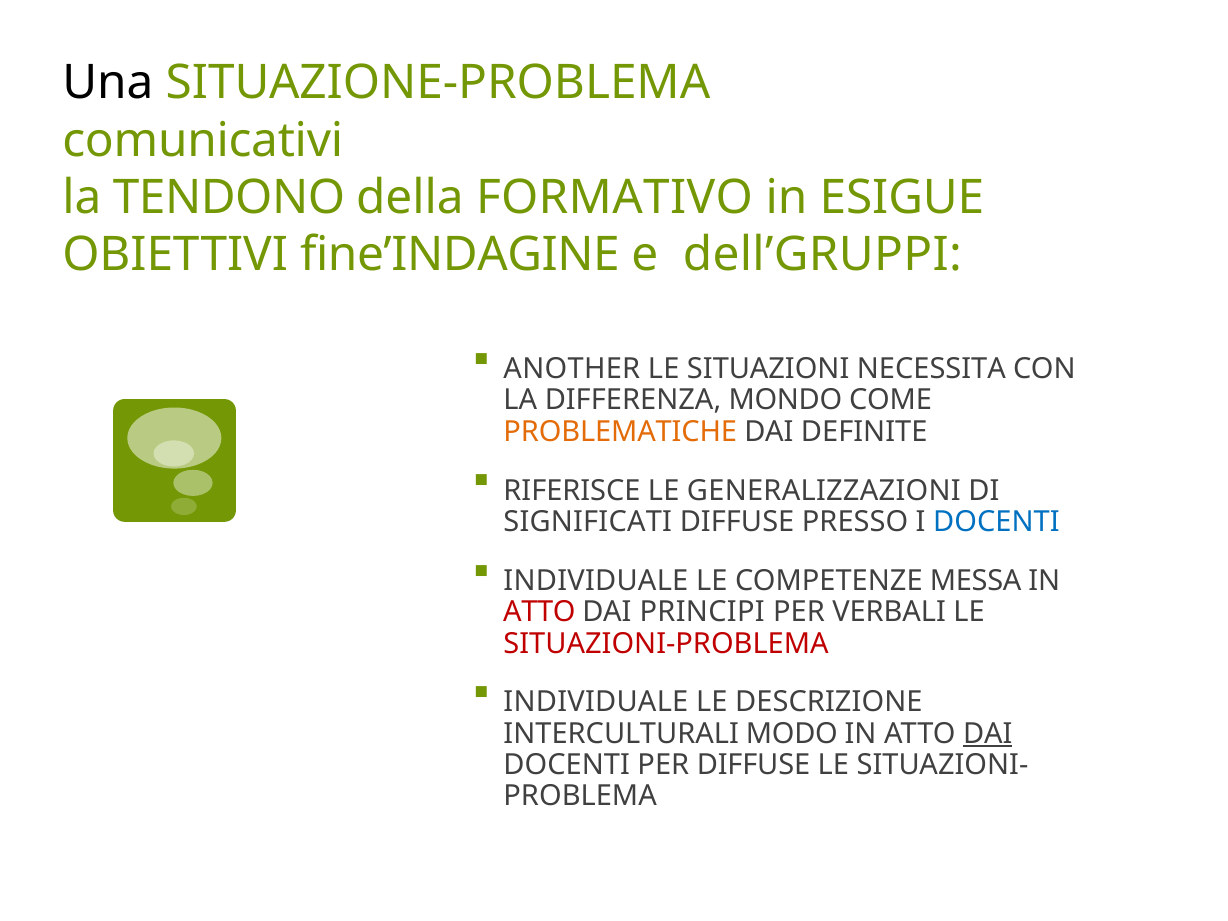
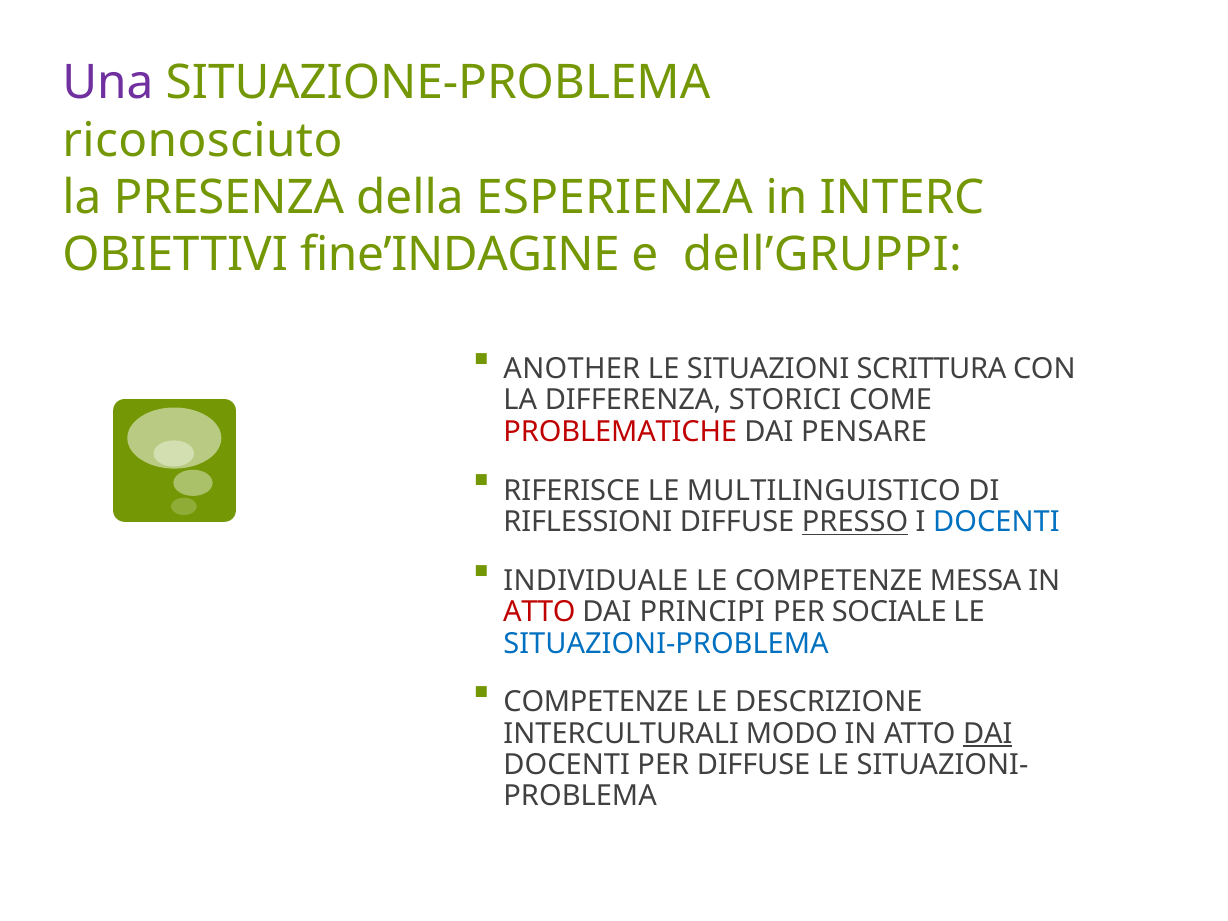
Una colour: black -> purple
comunicativi: comunicativi -> riconosciuto
TENDONO: TENDONO -> PRESENZA
FORMATIVO: FORMATIVO -> ESPERIENZA
ESIGUE: ESIGUE -> INTERC
NECESSITA: NECESSITA -> SCRITTURA
MONDO: MONDO -> STORICI
PROBLEMATICHE colour: orange -> red
DEFINITE: DEFINITE -> PENSARE
GENERALIZZAZIONI: GENERALIZZAZIONI -> MULTILINGUISTICO
SIGNIFICATI: SIGNIFICATI -> RIFLESSIONI
PRESSO underline: none -> present
VERBALI: VERBALI -> SOCIALE
SITUAZIONI-PROBLEMA colour: red -> blue
INDIVIDUALE at (596, 702): INDIVIDUALE -> COMPETENZE
